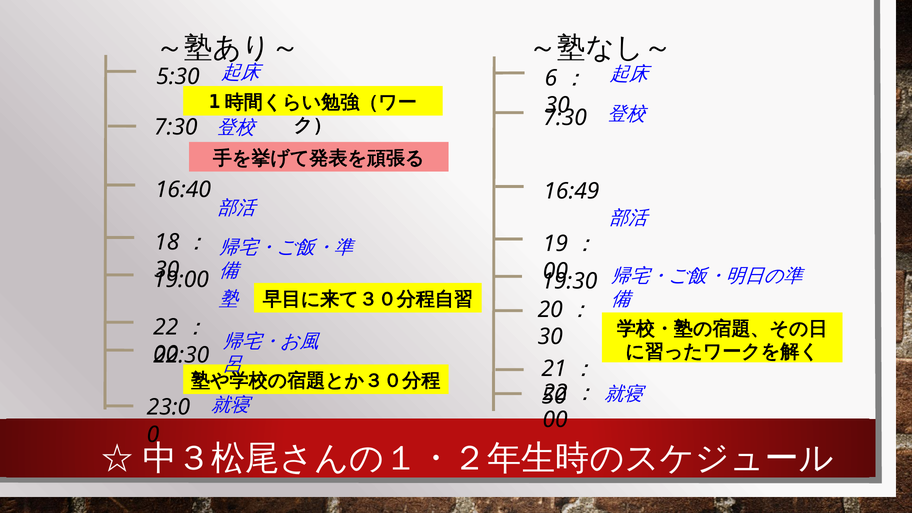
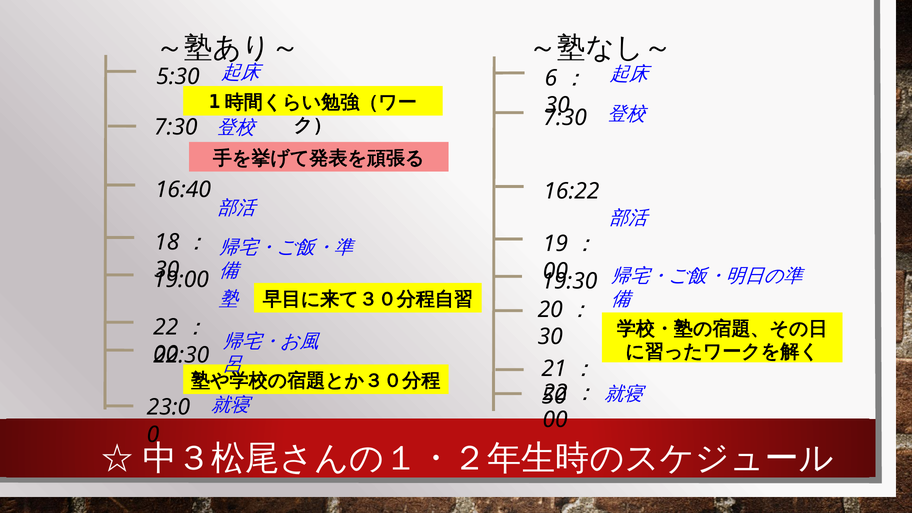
16:49: 16:49 -> 16:22
